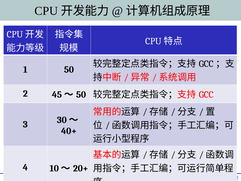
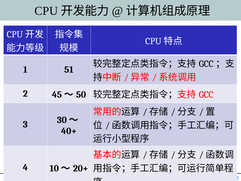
1 50: 50 -> 51
